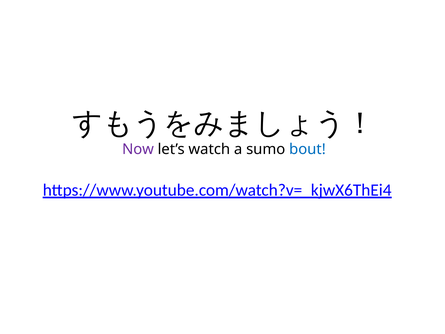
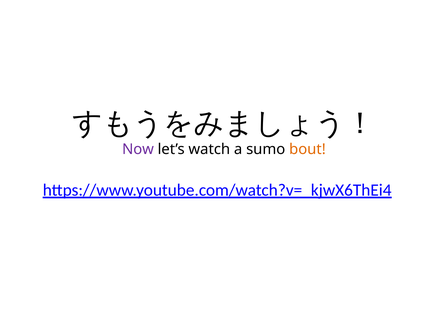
bout colour: blue -> orange
